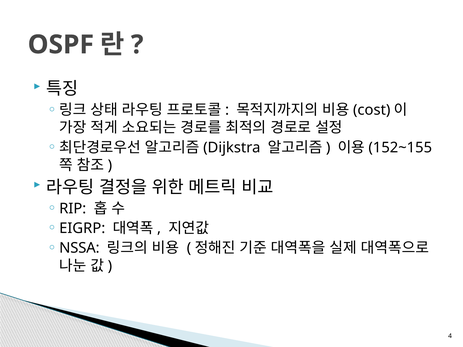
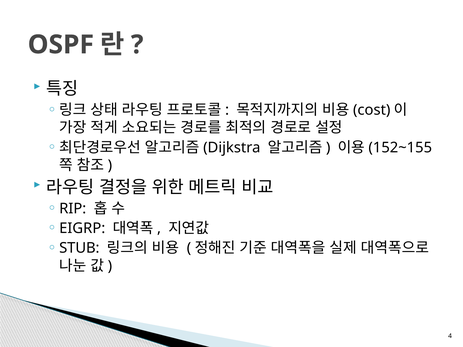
NSSA: NSSA -> STUB
